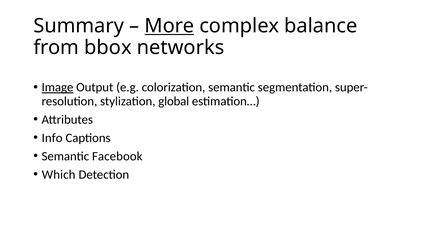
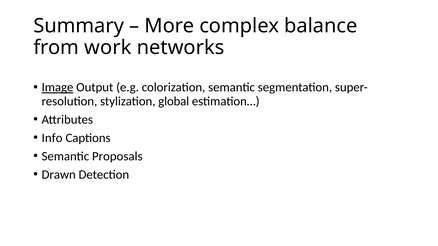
More underline: present -> none
bbox: bbox -> work
Facebook: Facebook -> Proposals
Which: Which -> Drawn
